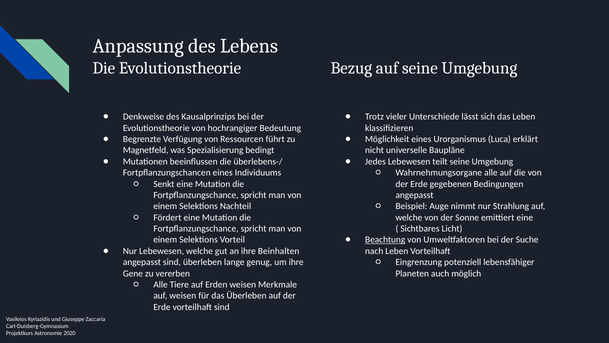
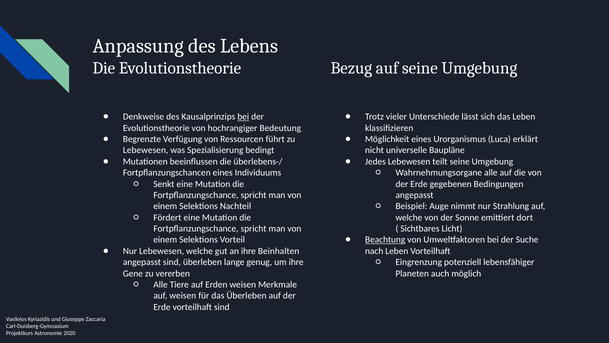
bei at (243, 117) underline: none -> present
Magnetfeld at (146, 150): Magnetfeld -> Lebewesen
emittiert eine: eine -> dort
